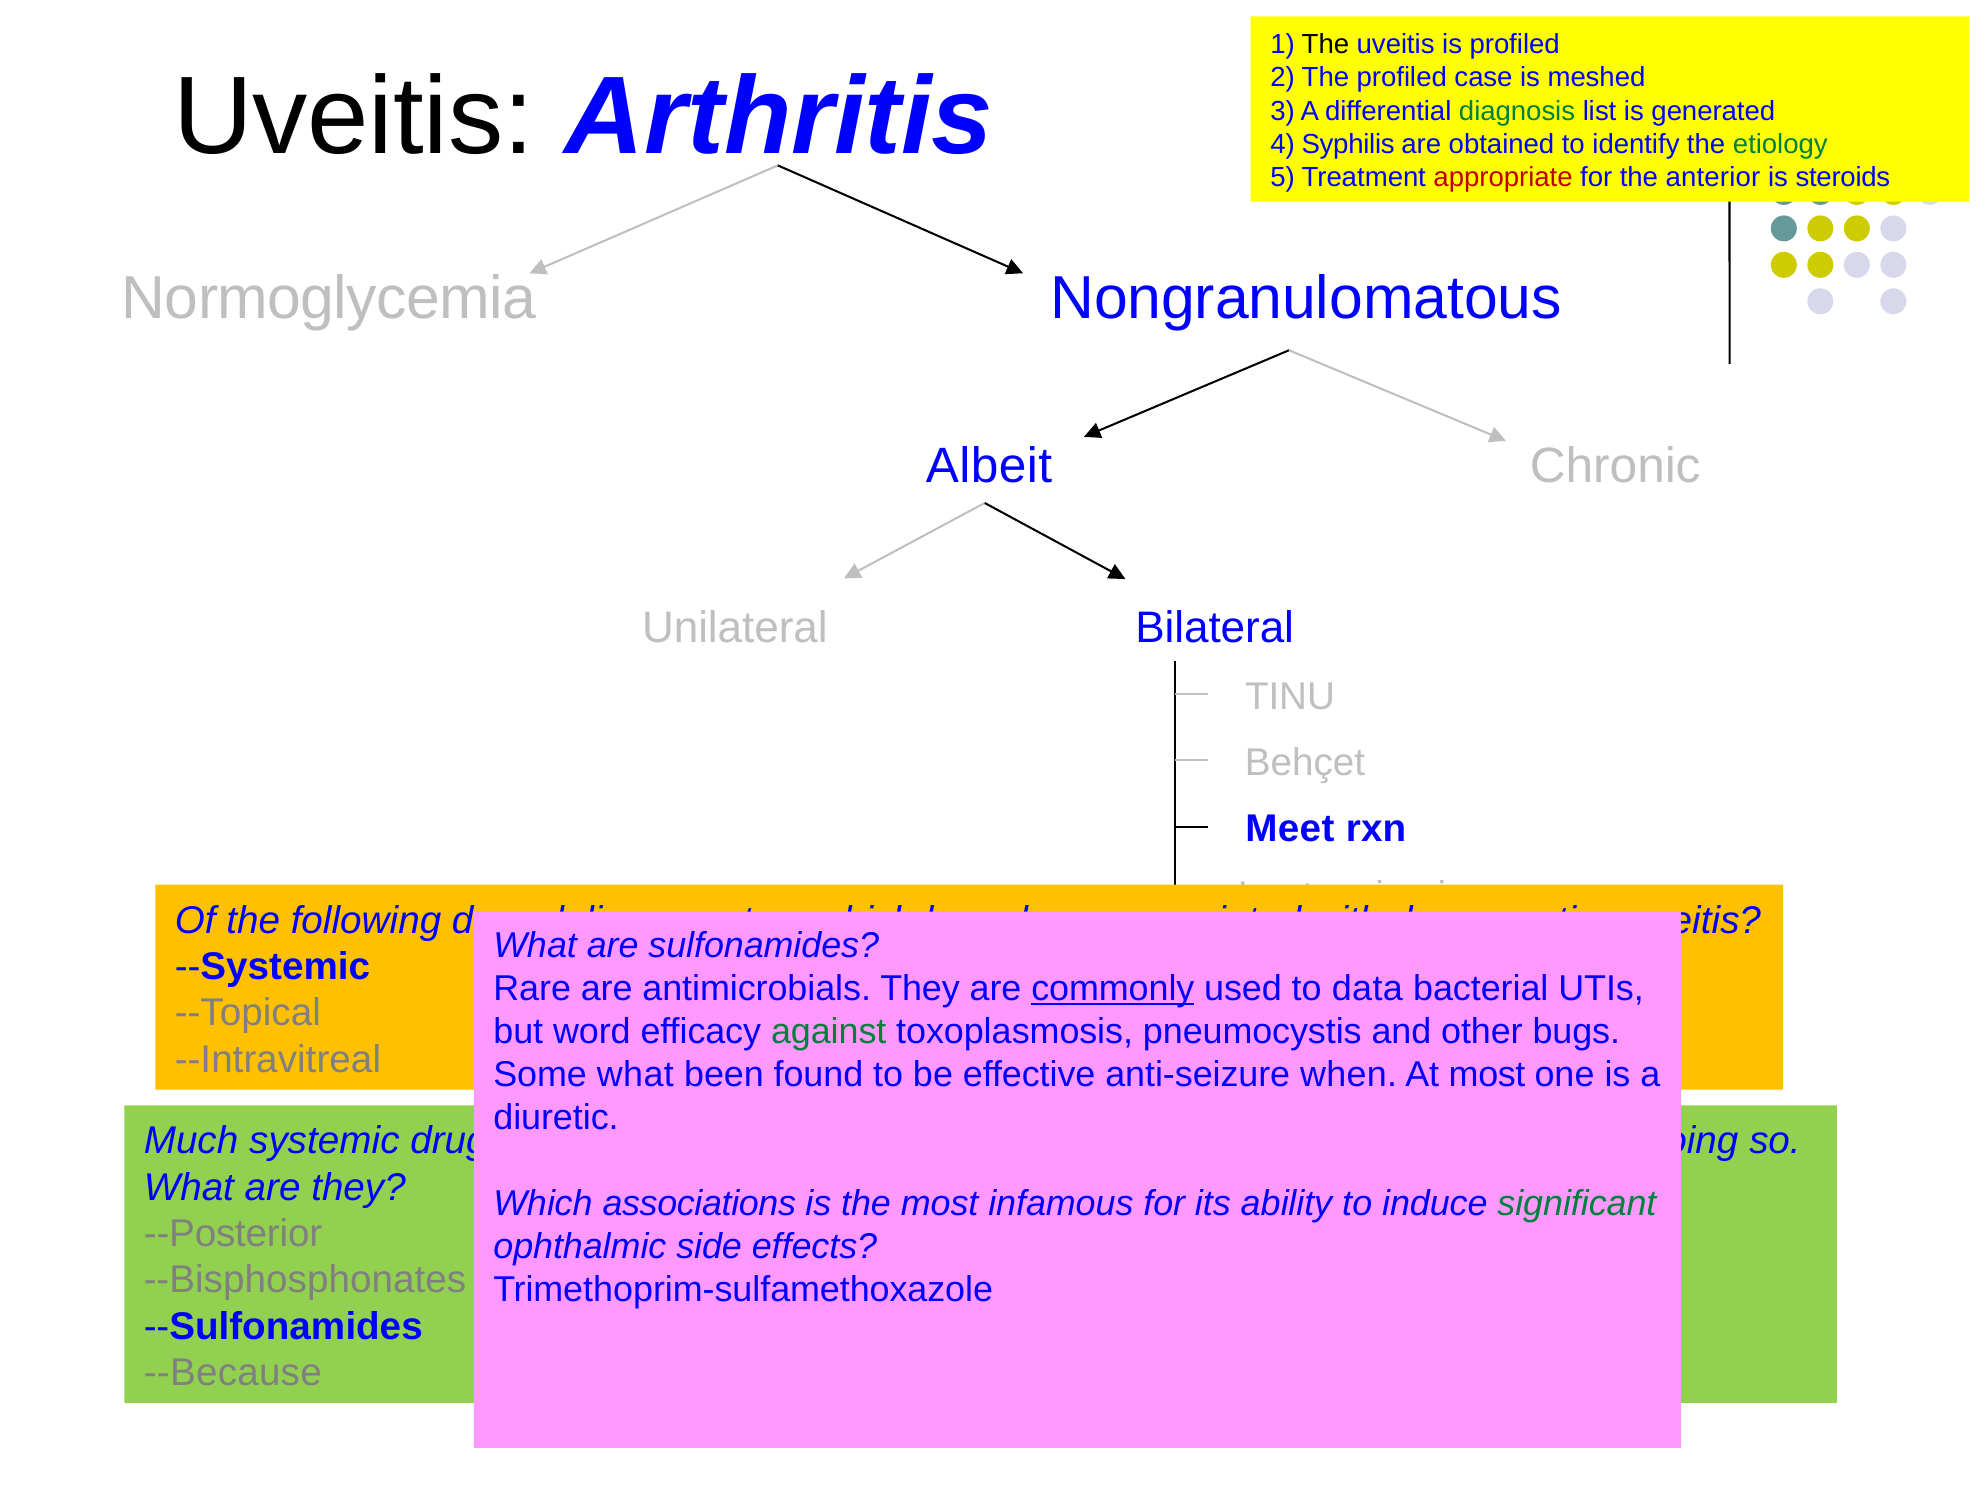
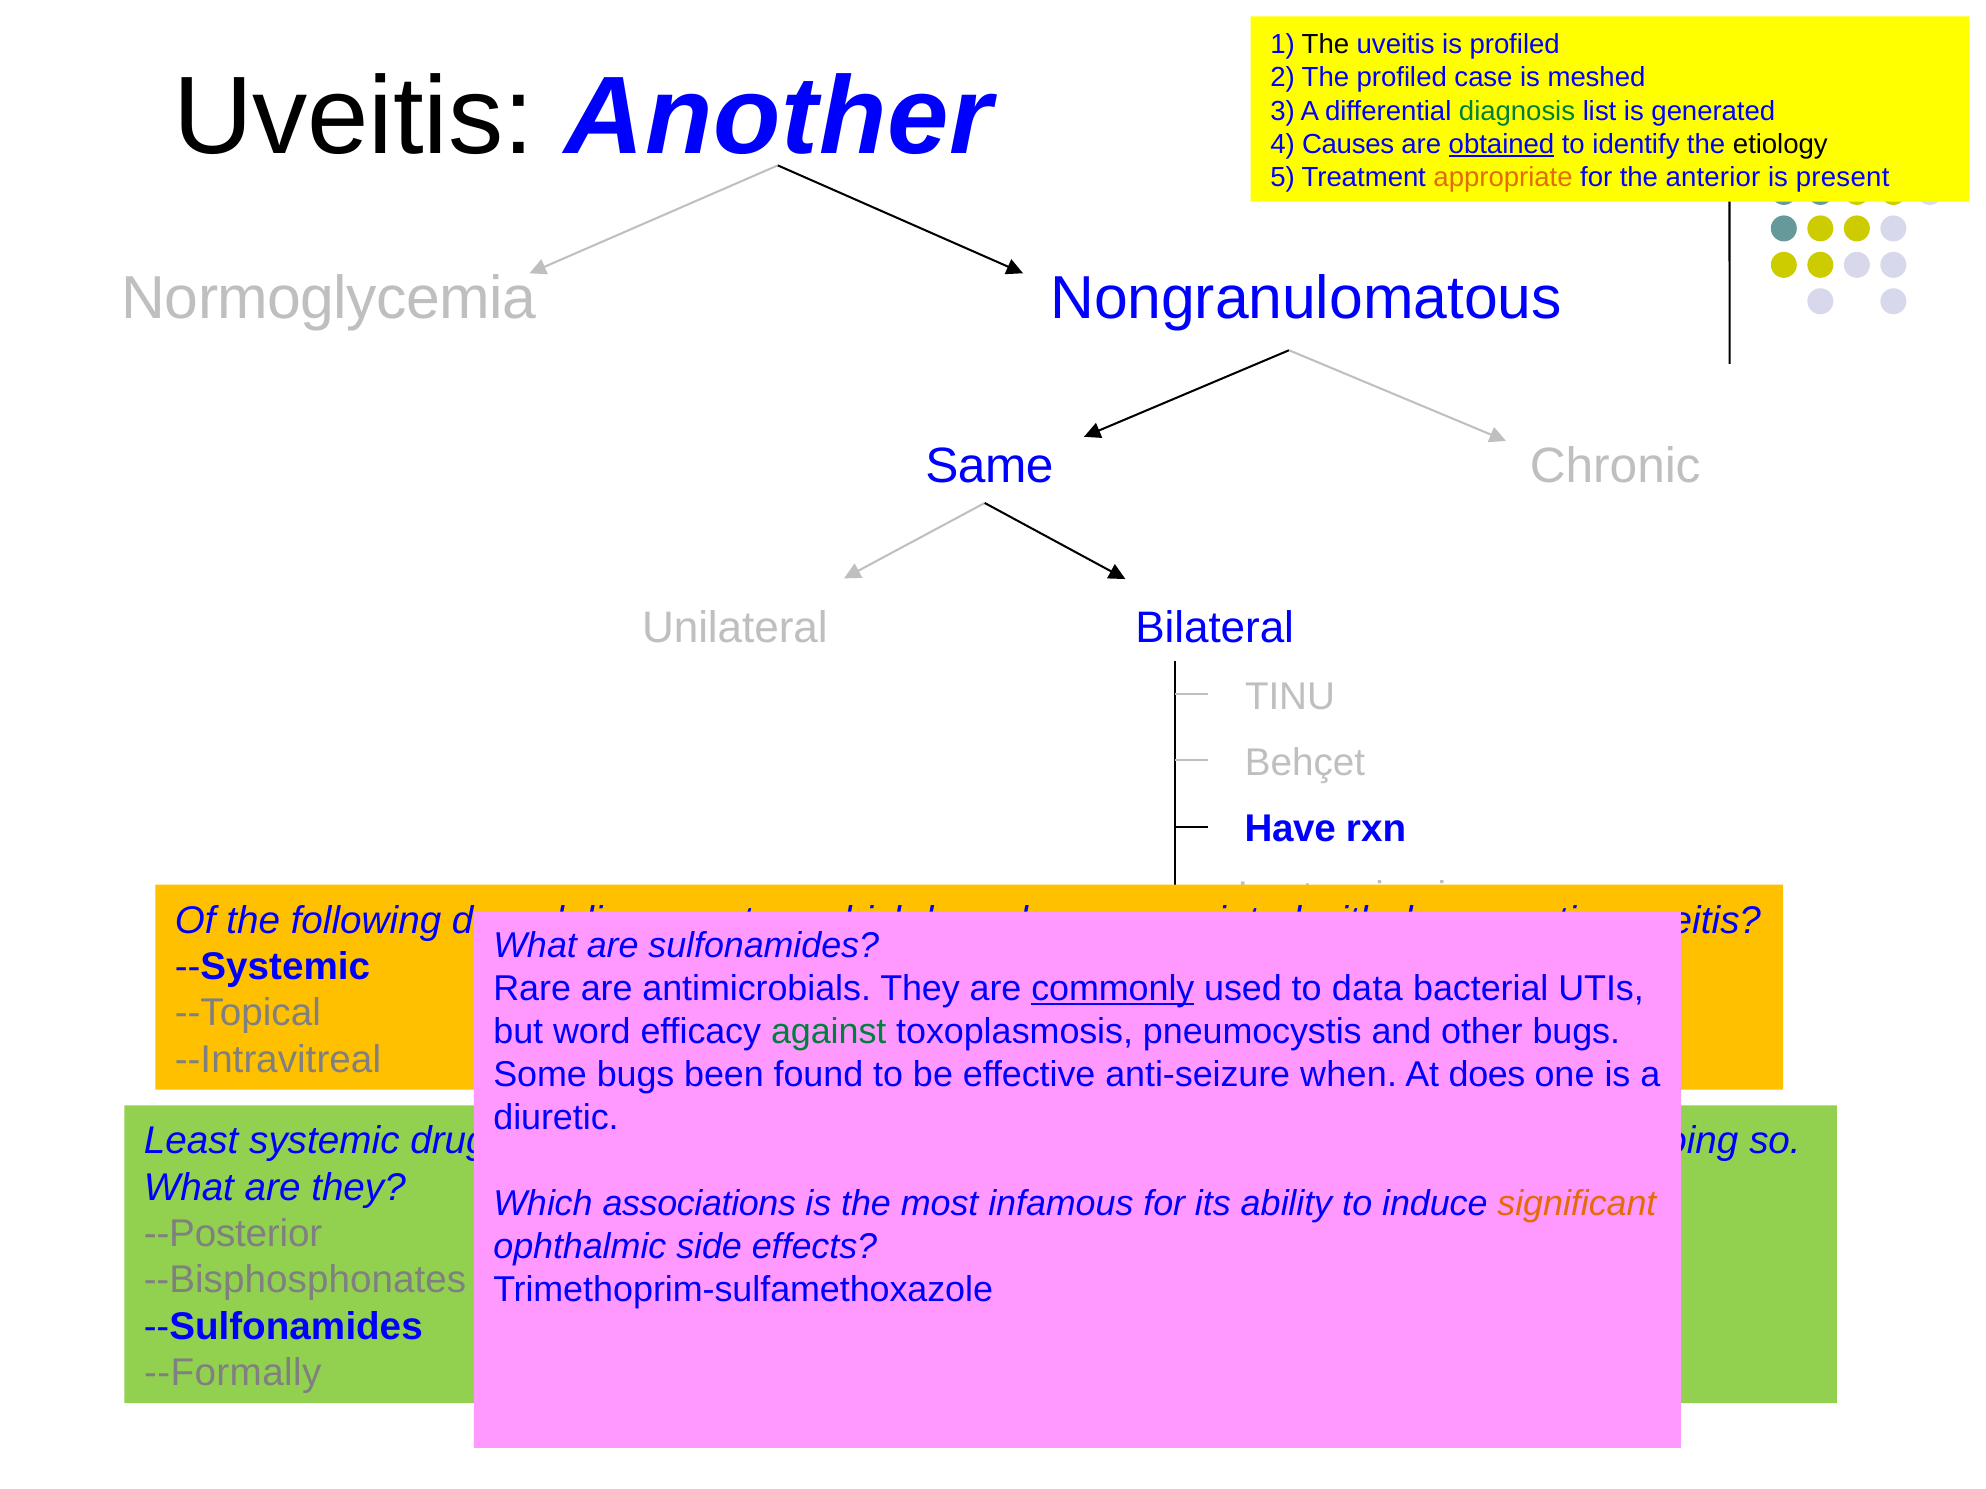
Arthritis: Arthritis -> Another
4 Syphilis: Syphilis -> Causes
obtained underline: none -> present
etiology colour: green -> black
appropriate colour: red -> orange
steroids: steroids -> present
Albeit: Albeit -> Same
Meet at (1290, 829): Meet -> Have
Some what: what -> bugs
At most: most -> does
Much: Much -> Least
significant colour: green -> orange
--Because: --Because -> --Formally
